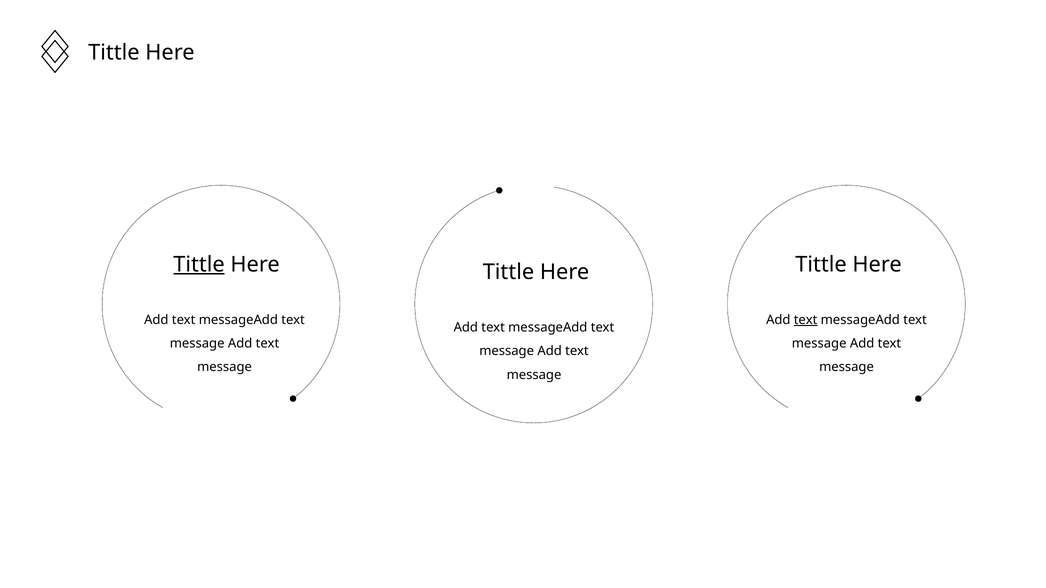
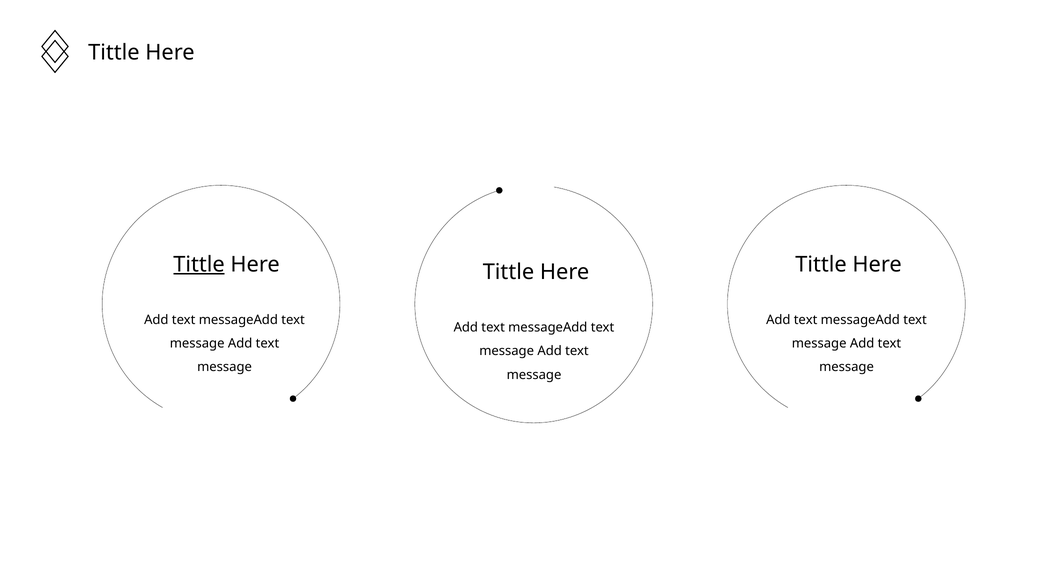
text at (806, 320) underline: present -> none
